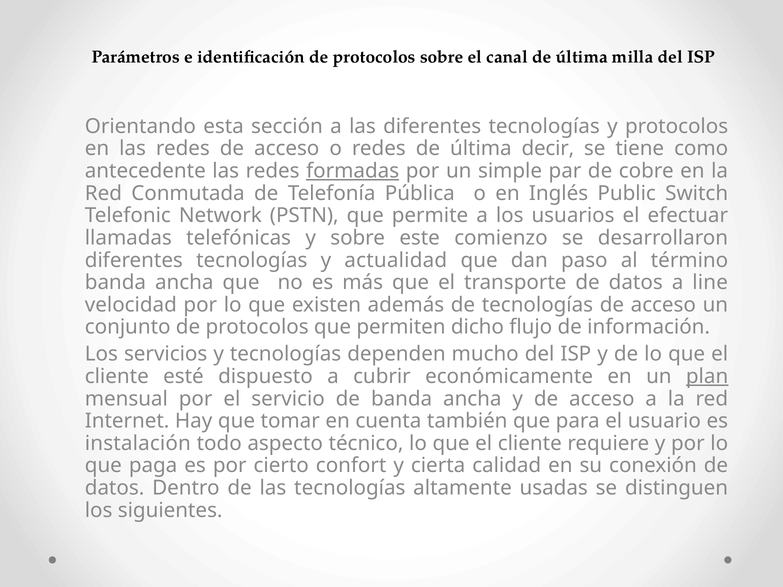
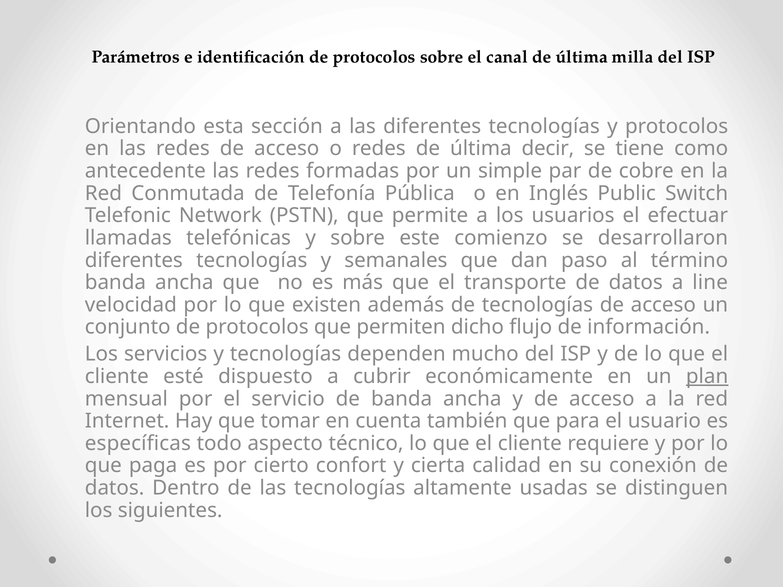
formadas underline: present -> none
actualidad: actualidad -> semanales
instalación: instalación -> específicas
